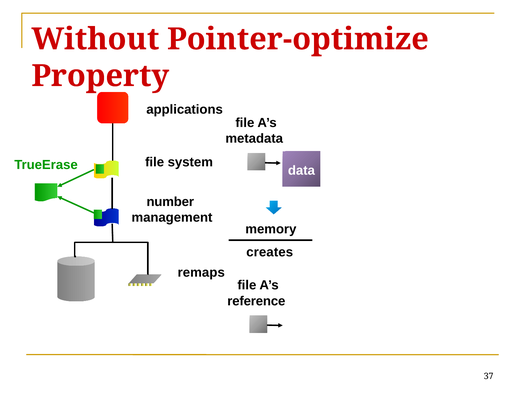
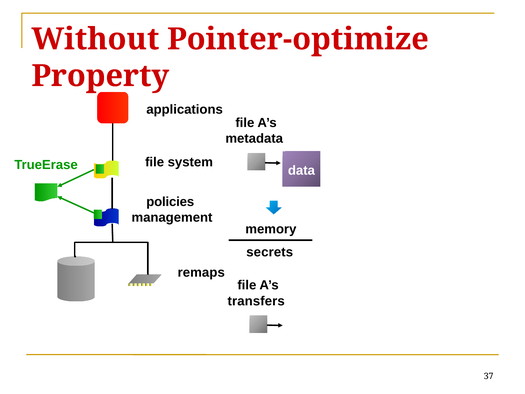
number: number -> policies
creates: creates -> secrets
reference: reference -> transfers
